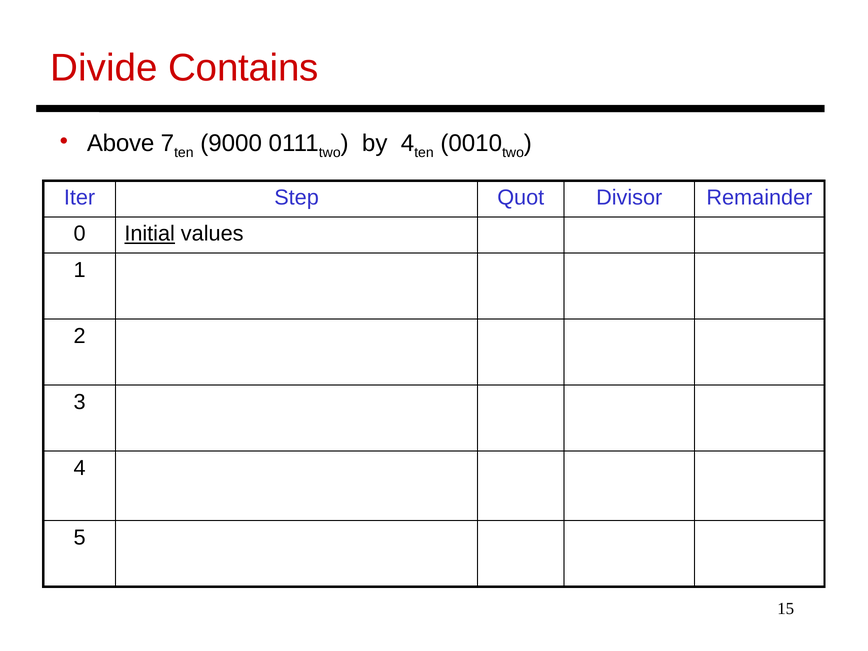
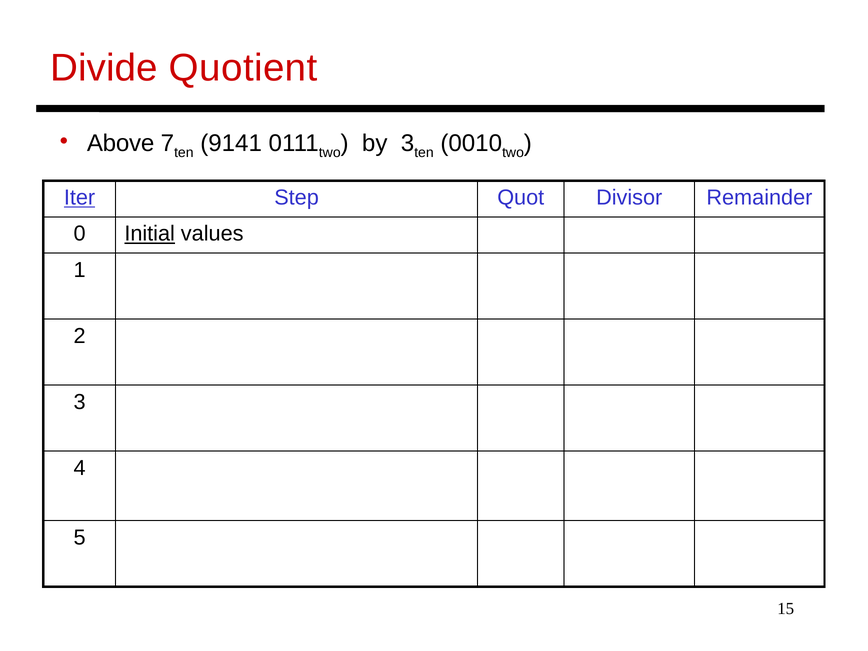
Contains: Contains -> Quotient
9000: 9000 -> 9141
by 4: 4 -> 3
Iter underline: none -> present
